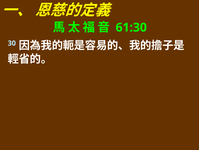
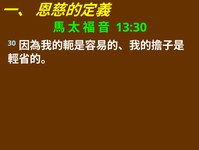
61:30: 61:30 -> 13:30
